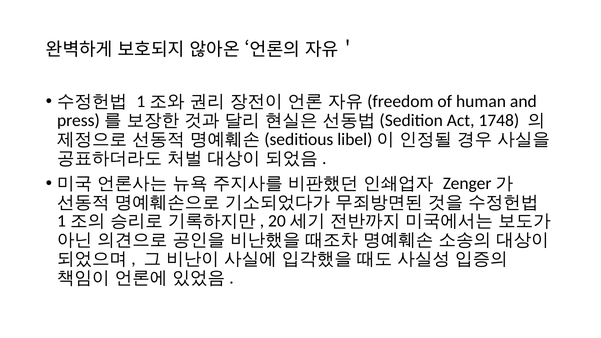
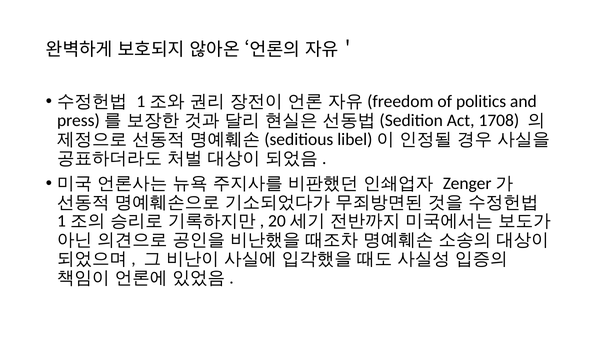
human: human -> politics
1748: 1748 -> 1708
